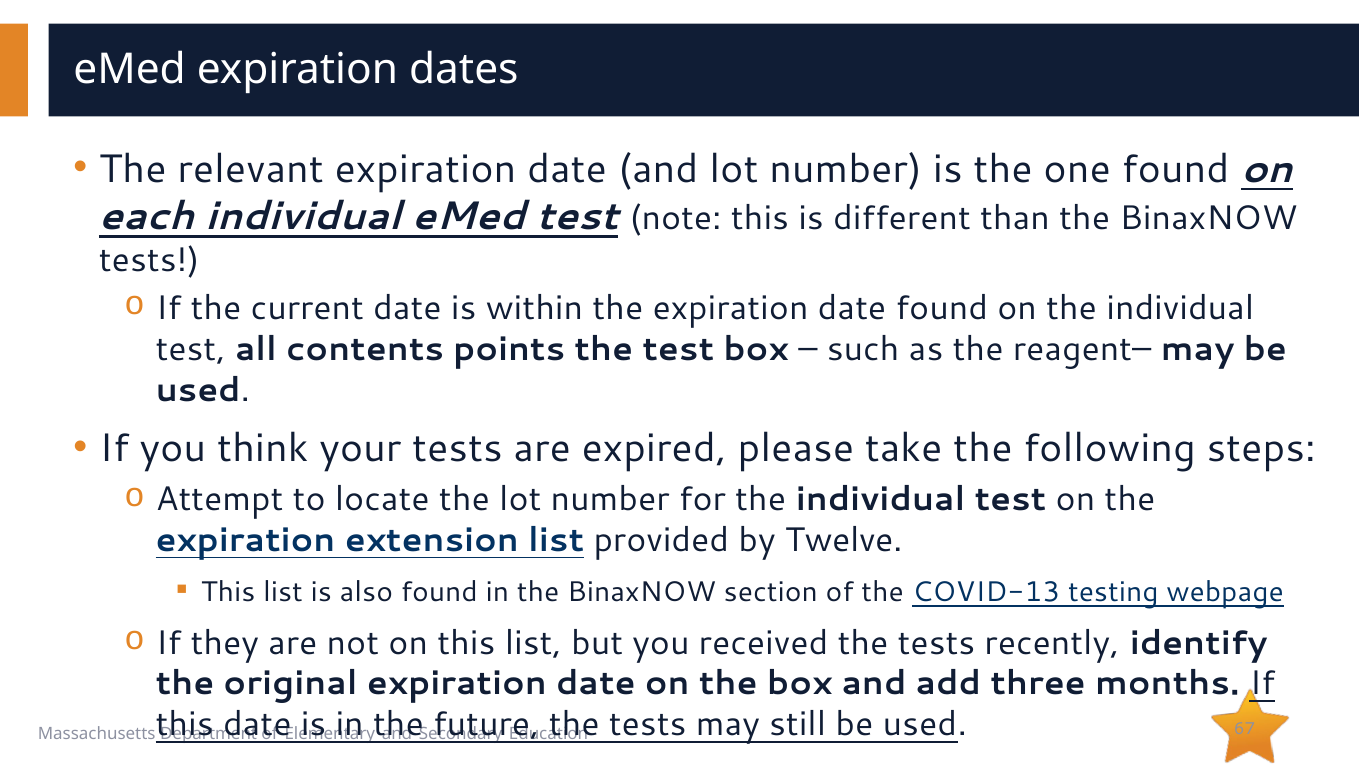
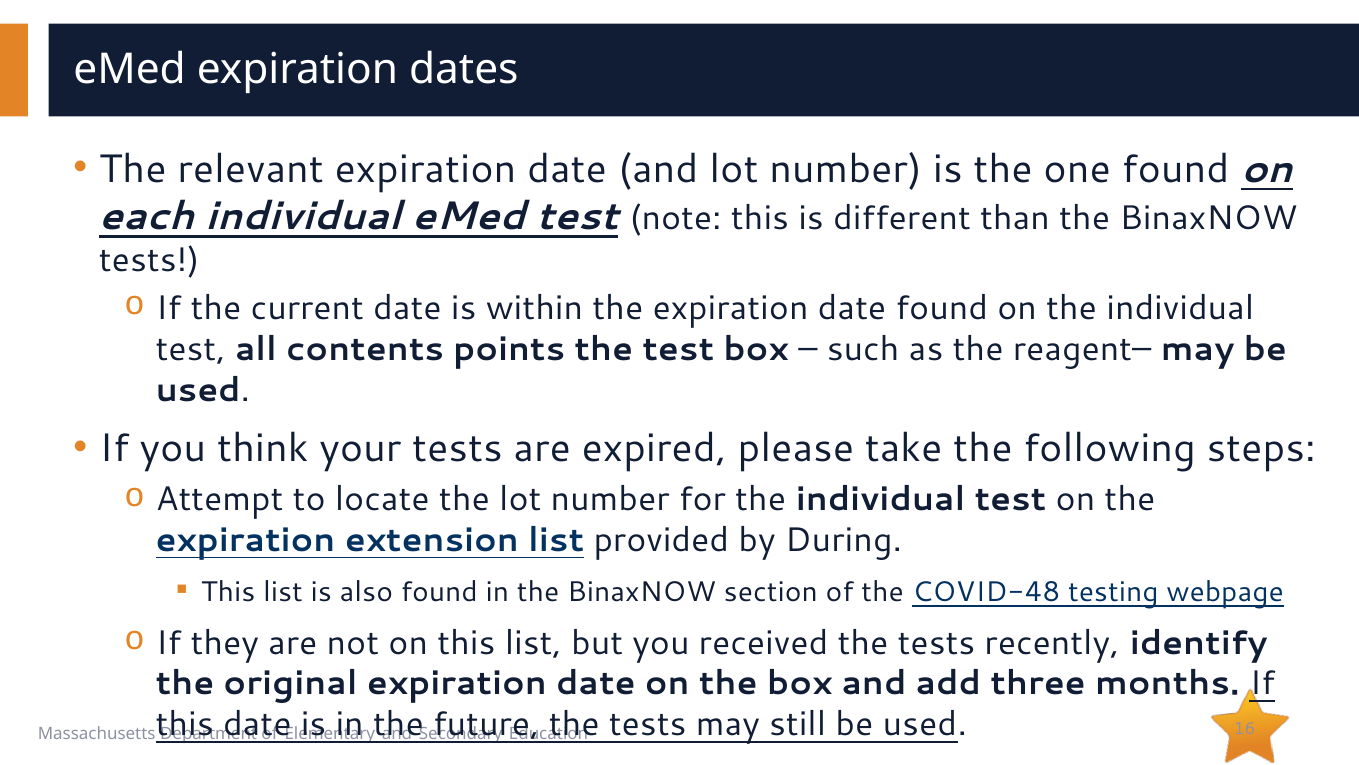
Twelve: Twelve -> During
COVID-13: COVID-13 -> COVID-48
67: 67 -> 16
